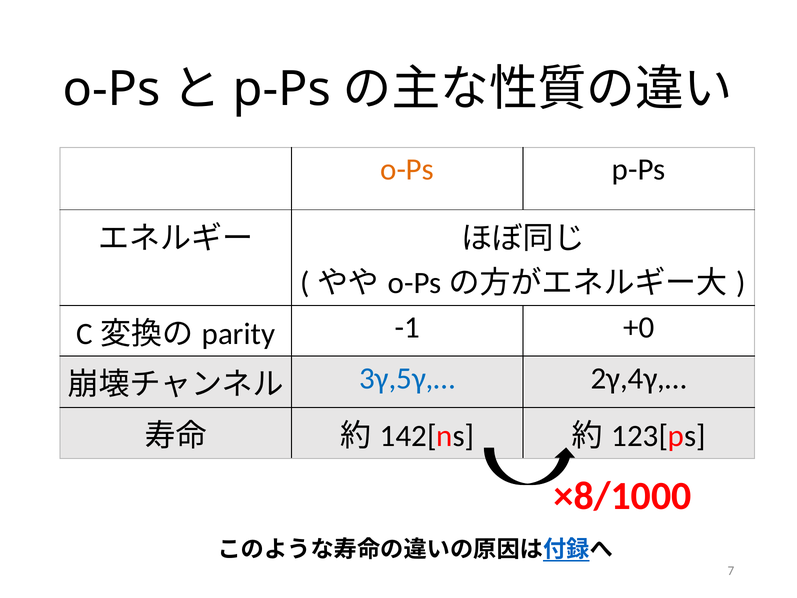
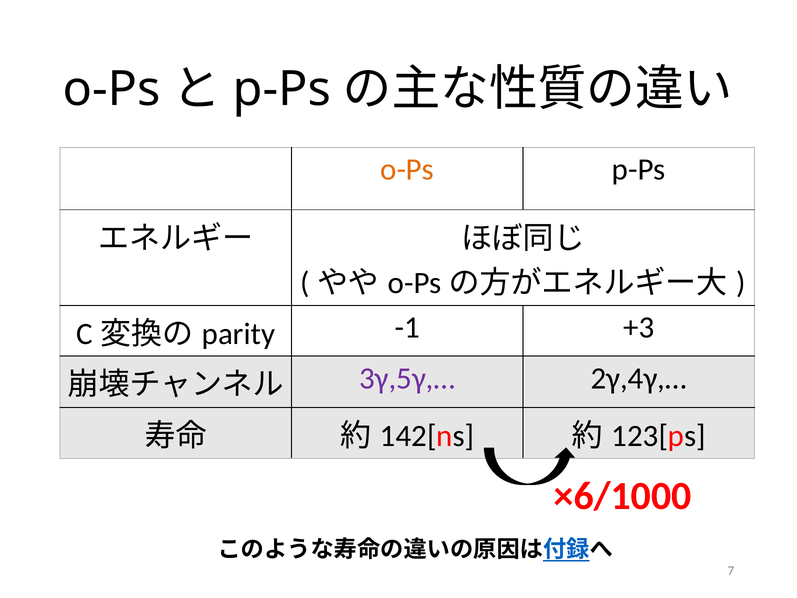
+0: +0 -> +3
3γ,5γ,… colour: blue -> purple
×8/1000: ×8/1000 -> ×6/1000
